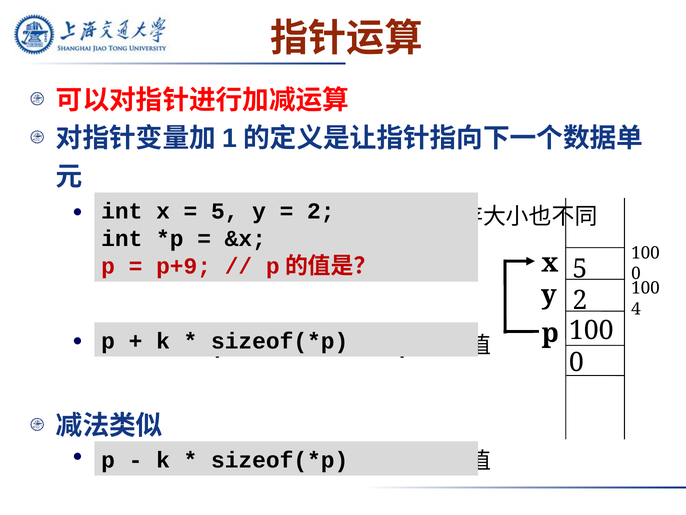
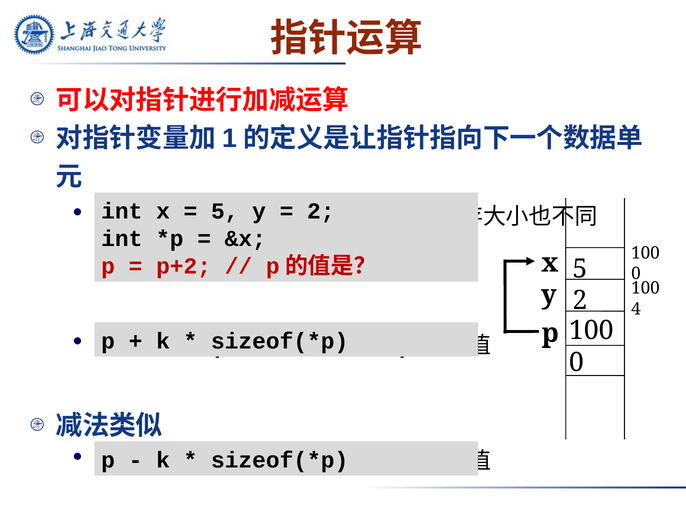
p+9: p+9 -> p+2
